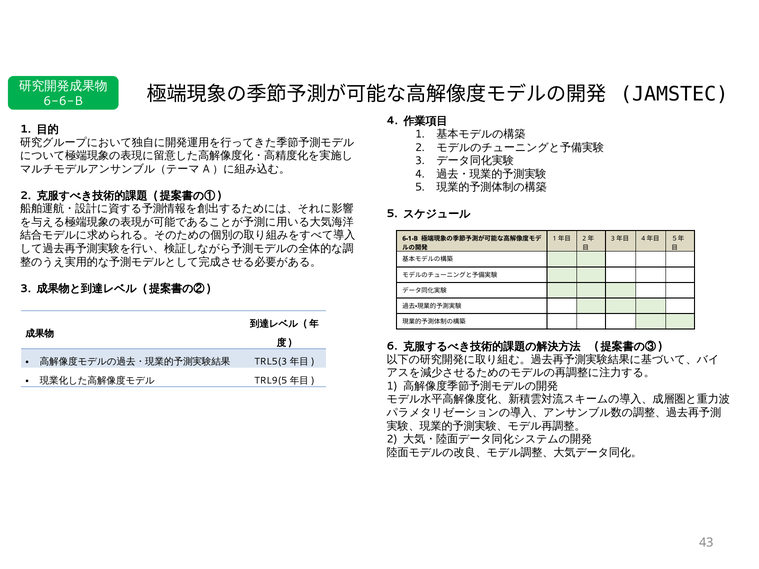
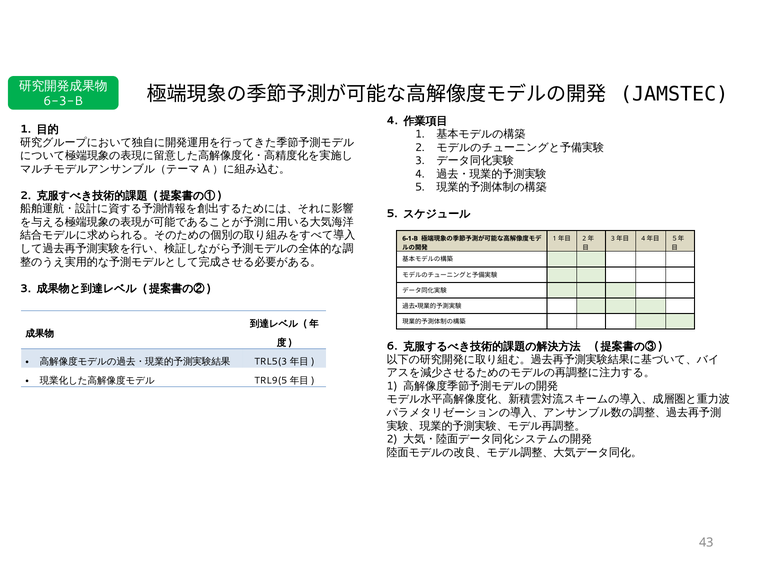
6-6-B: 6-6-B -> 6-3-B
